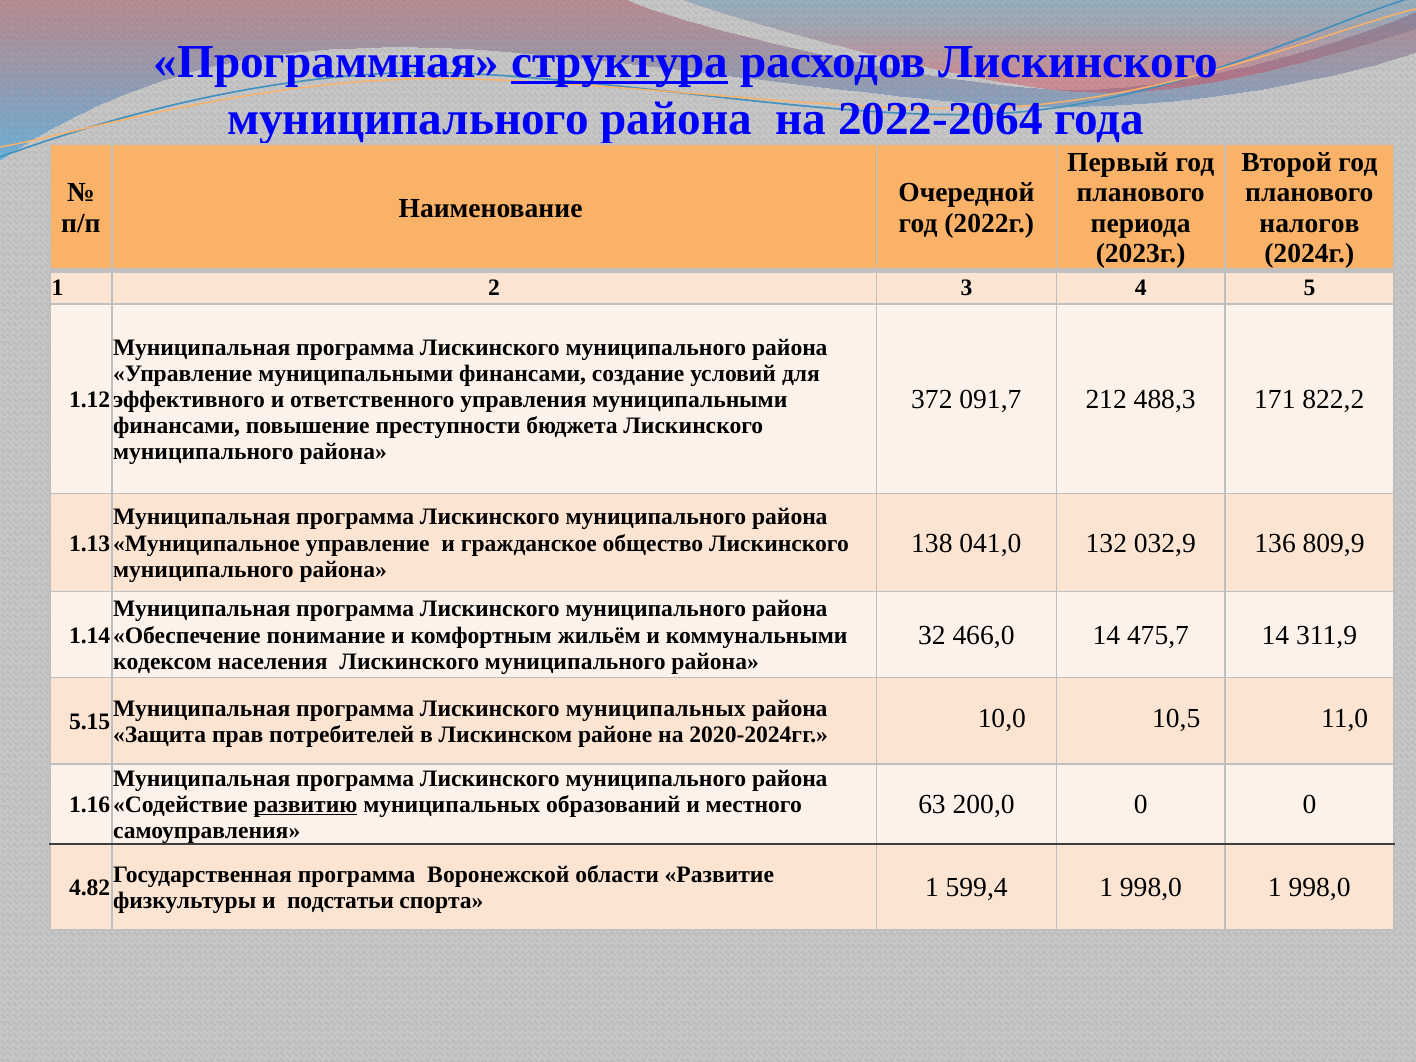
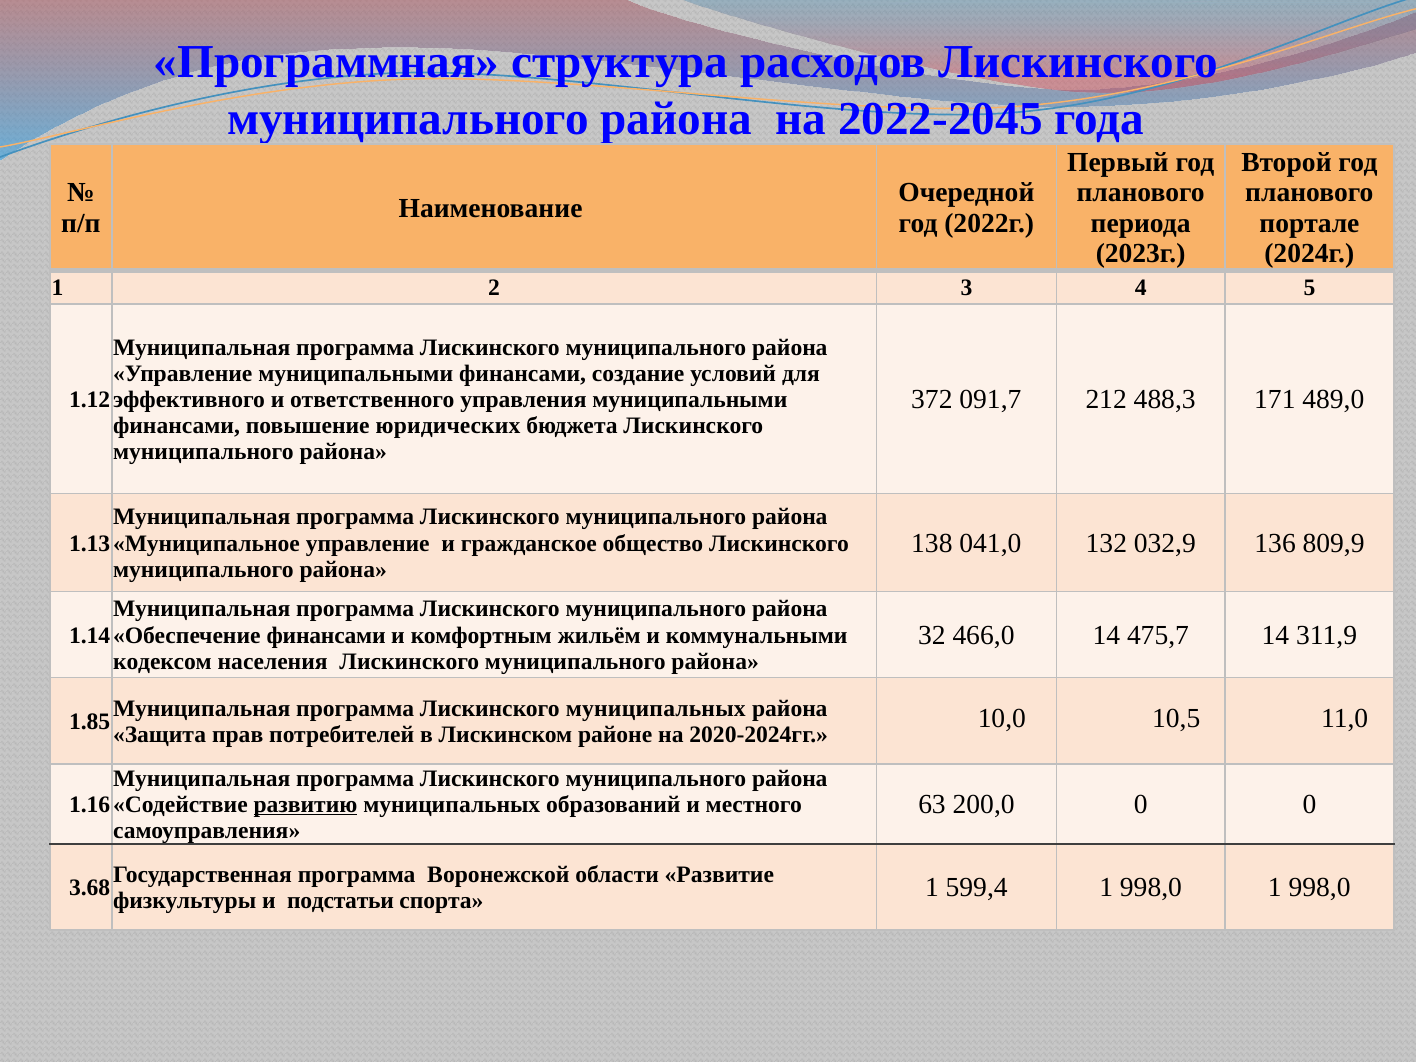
структура underline: present -> none
2022-2064: 2022-2064 -> 2022-2045
налогов: налогов -> портале
822,2: 822,2 -> 489,0
преступности: преступности -> юридических
Обеспечение понимание: понимание -> финансами
5.15: 5.15 -> 1.85
4.82: 4.82 -> 3.68
